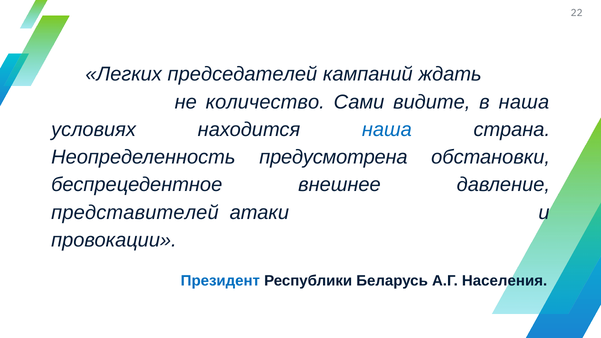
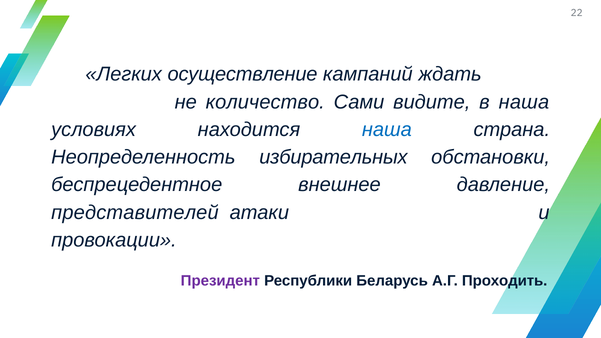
председателей: председателей -> осуществление
предусмотрена: предусмотрена -> избирательных
Президент colour: blue -> purple
Населения: Населения -> Проходить
